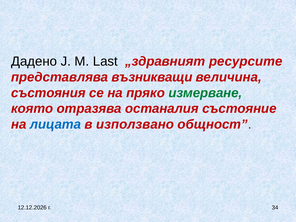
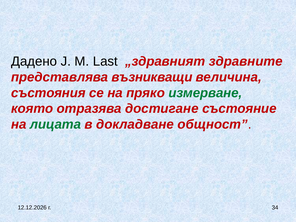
ресурсите: ресурсите -> здравните
останалия: останалия -> достигане
лицата colour: blue -> green
използвано: използвано -> докладване
